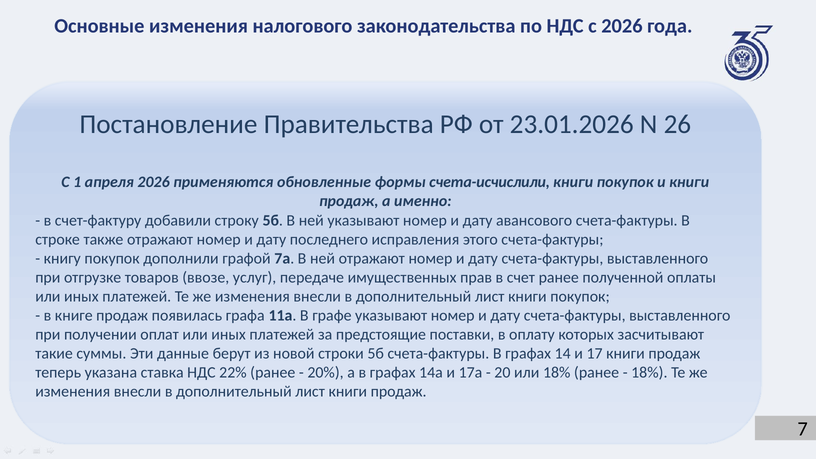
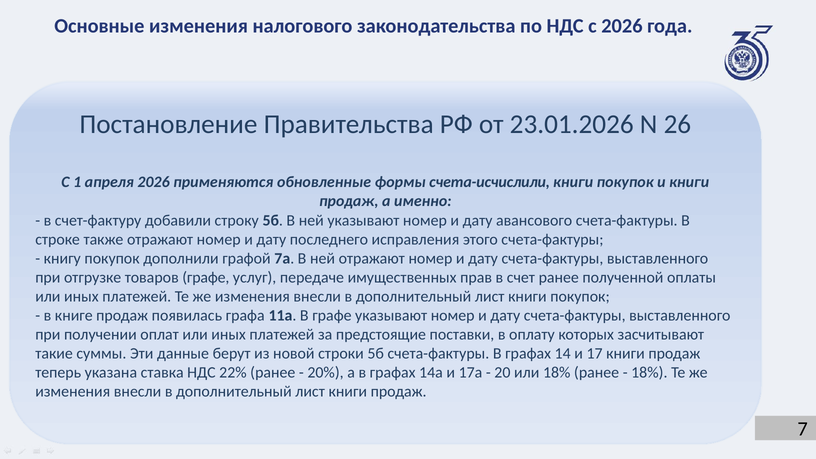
товаров ввозе: ввозе -> графе
